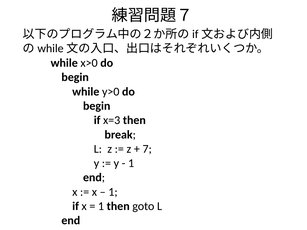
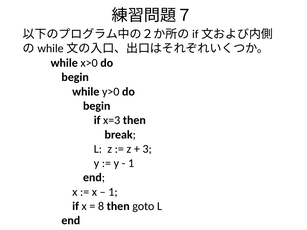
7: 7 -> 3
1 at (101, 206): 1 -> 8
